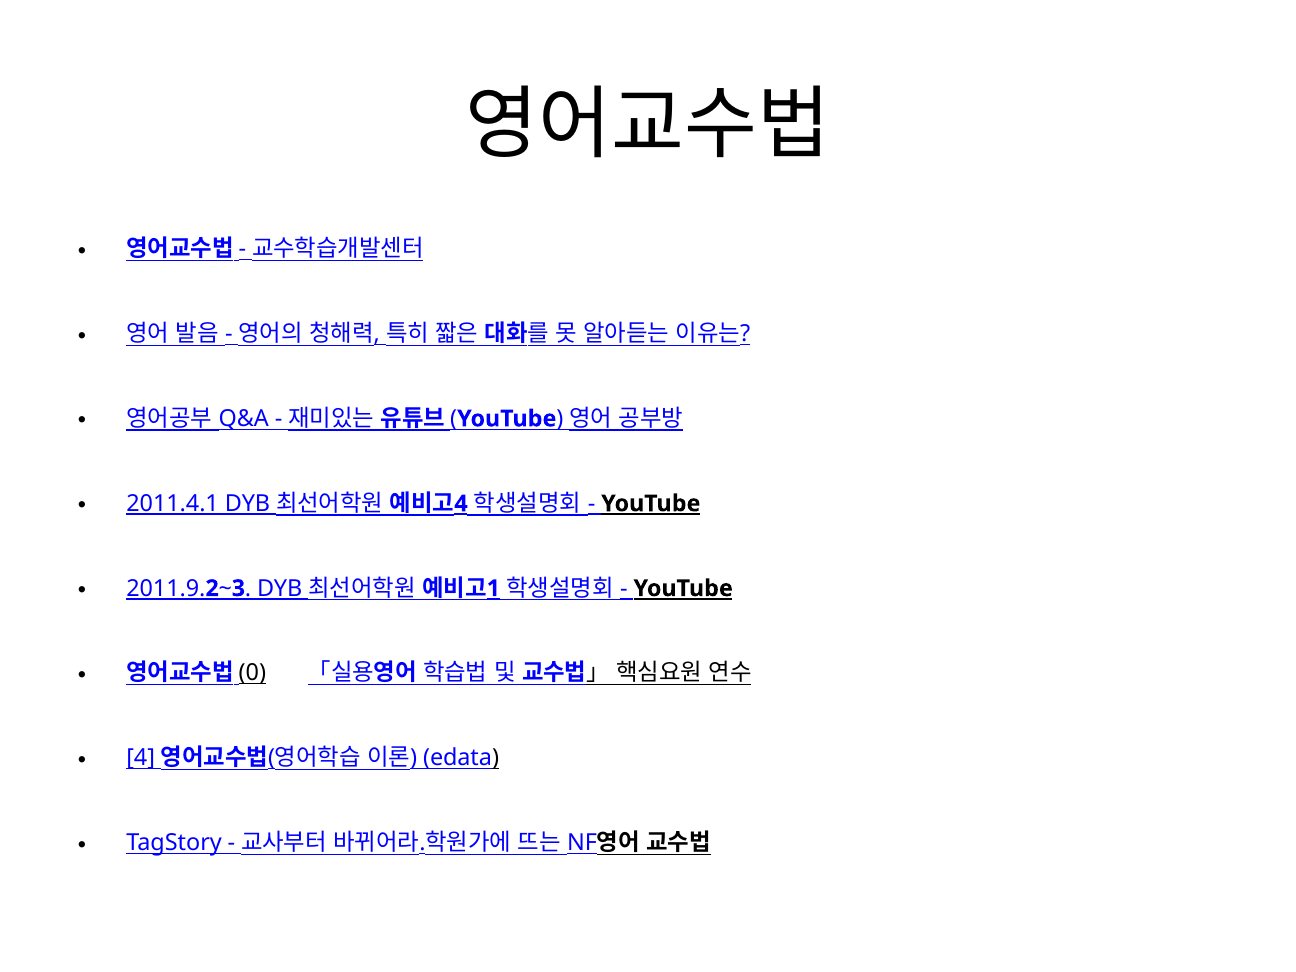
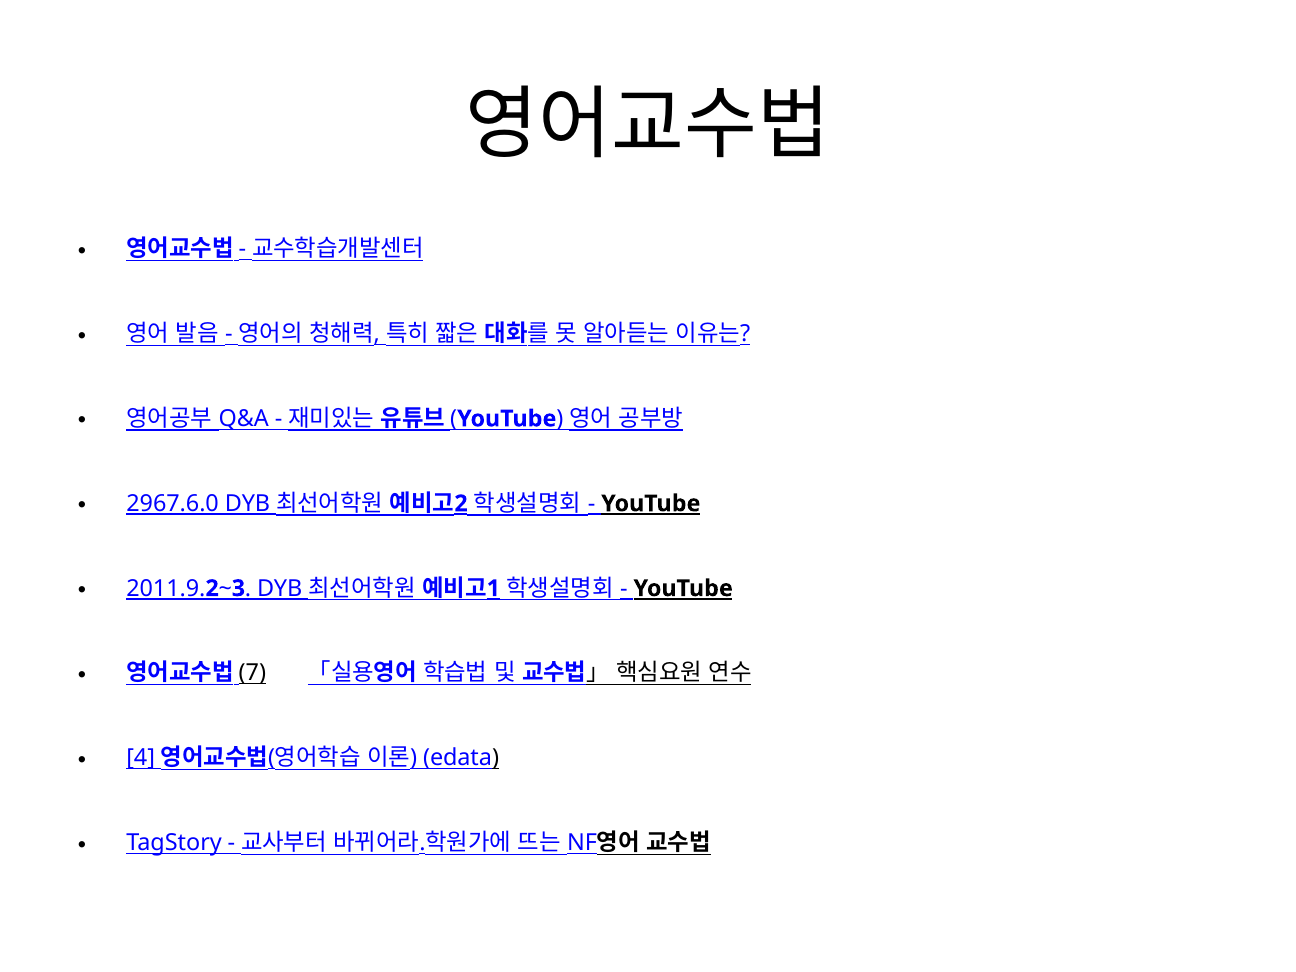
2011.4.1: 2011.4.1 -> 2967.6.0
4 at (461, 504): 4 -> 2
0: 0 -> 7
